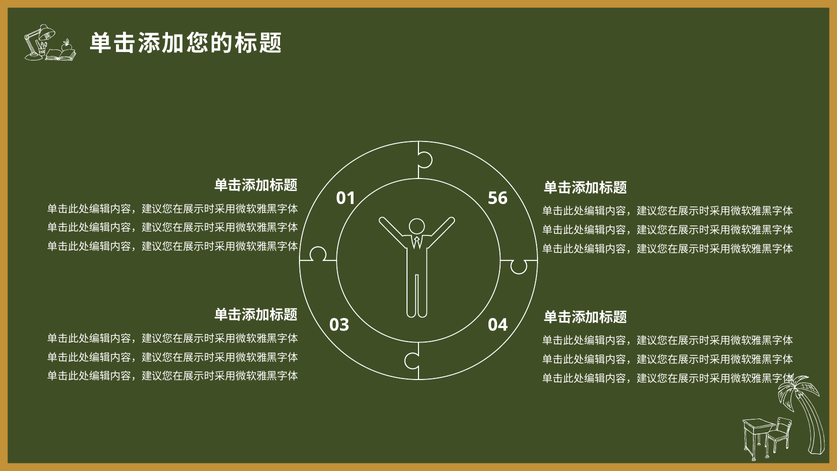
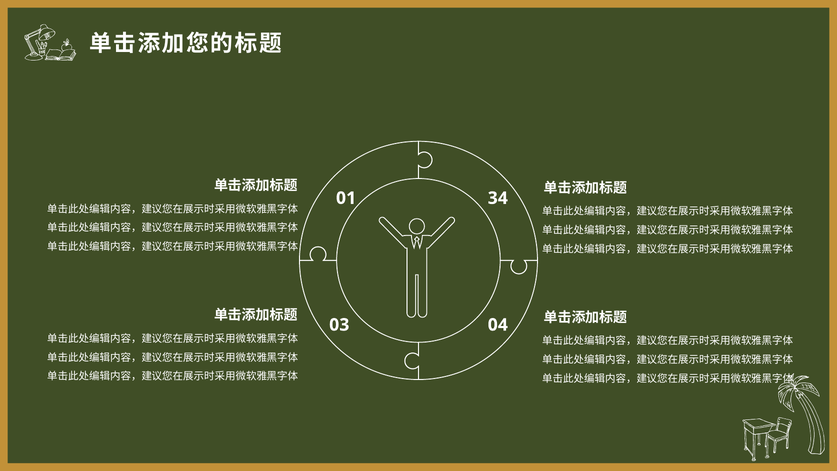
56: 56 -> 34
